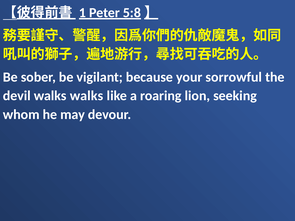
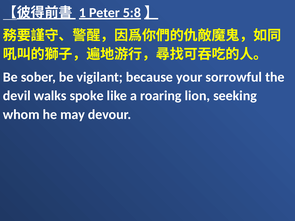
walks walks: walks -> spoke
